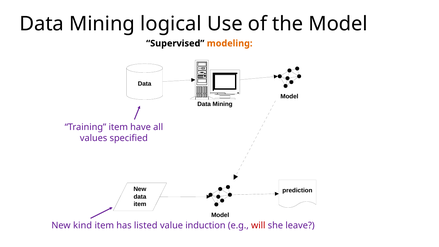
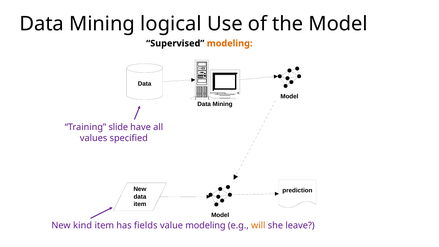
Training item: item -> slide
listed: listed -> fields
value induction: induction -> modeling
will colour: red -> orange
